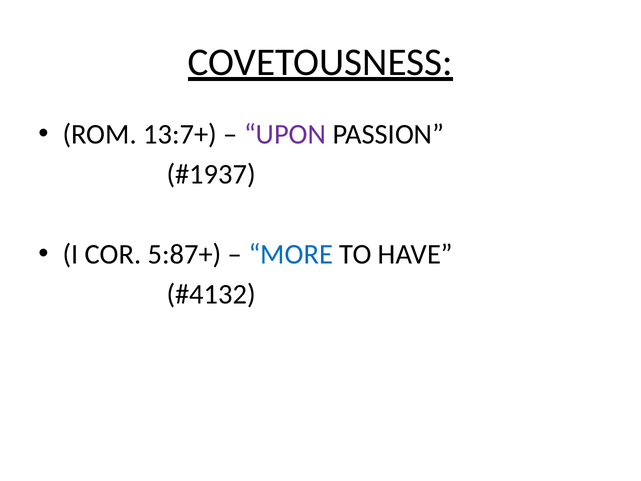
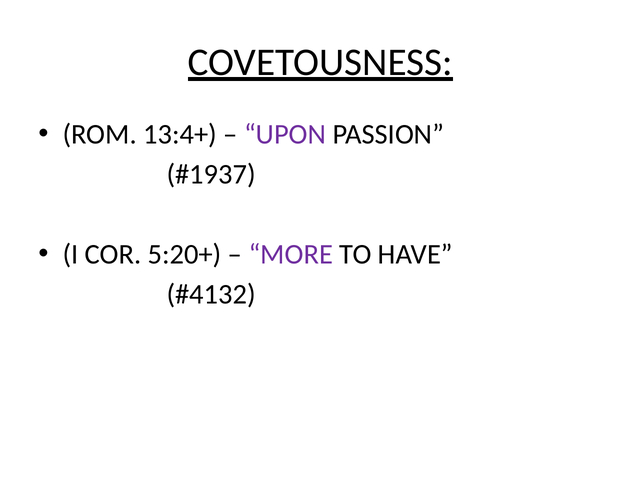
13:7+: 13:7+ -> 13:4+
5:87+: 5:87+ -> 5:20+
MORE colour: blue -> purple
